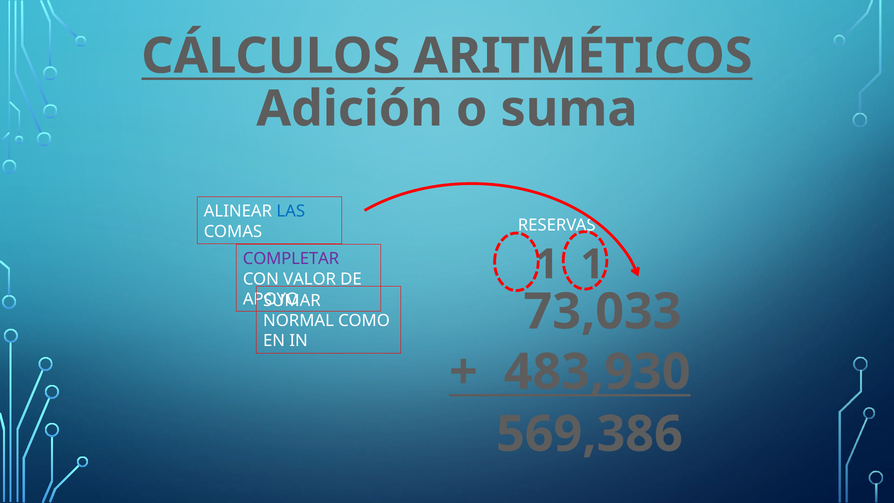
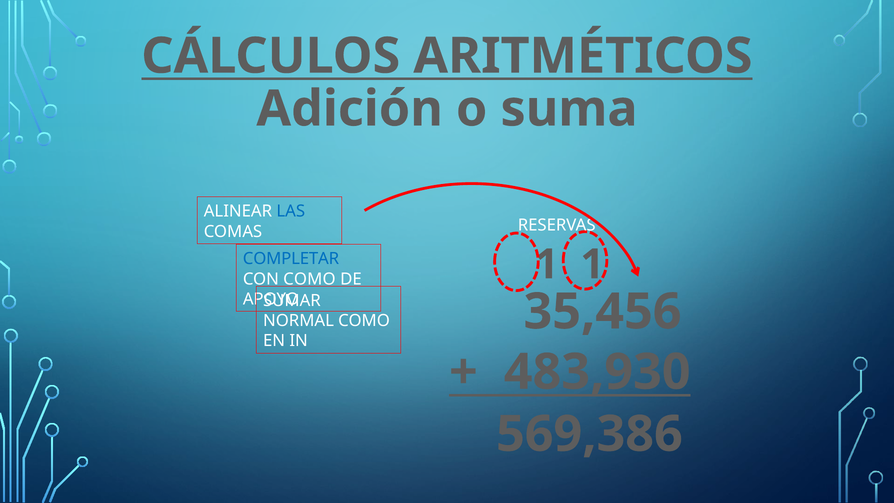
COMPLETAR colour: purple -> blue
CON VALOR: VALOR -> COMO
73,033: 73,033 -> 35,456
